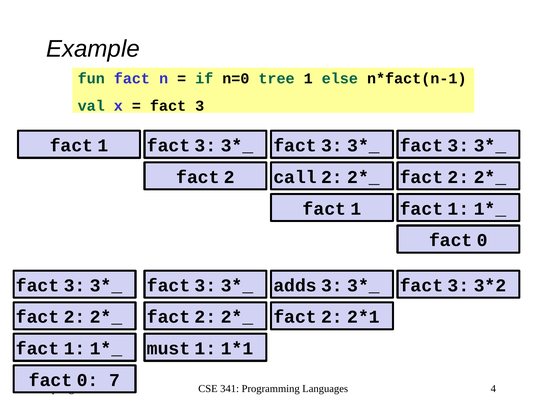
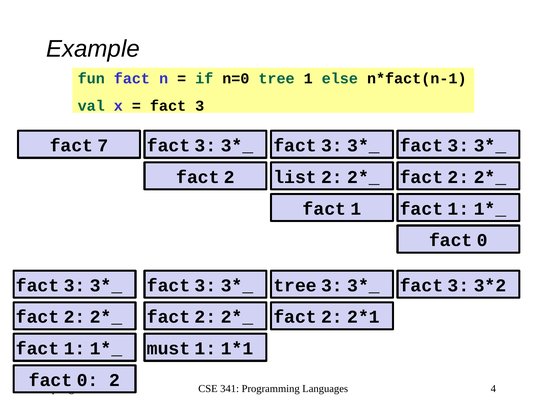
1 at (103, 146): 1 -> 7
call: call -> list
adds at (295, 286): adds -> tree
7 at (115, 381): 7 -> 2
